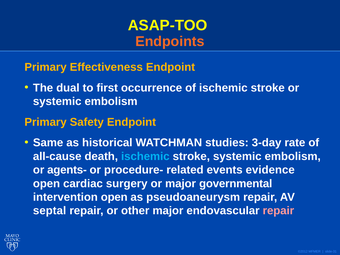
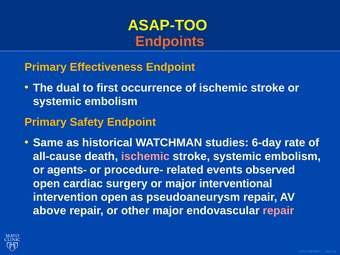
3-day: 3-day -> 6-day
ischemic at (145, 156) colour: light blue -> pink
evidence: evidence -> observed
governmental: governmental -> interventional
septal: septal -> above
